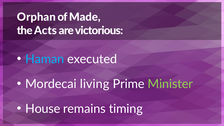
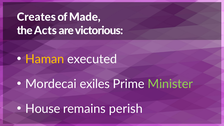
Orphan: Orphan -> Creates
Haman colour: light blue -> yellow
living: living -> exiles
timing: timing -> perish
